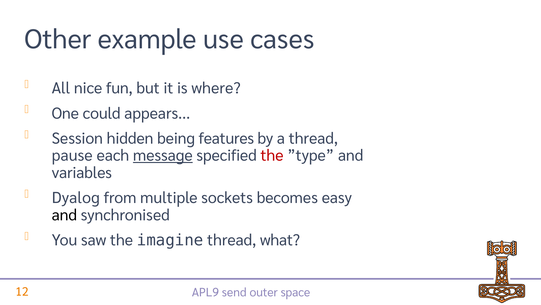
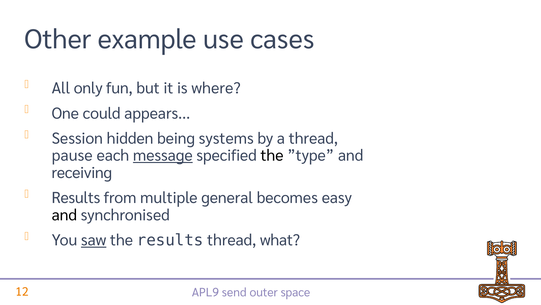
nice: nice -> only
features: features -> systems
the at (272, 155) colour: red -> black
variables: variables -> receiving
Dyalog at (76, 198): Dyalog -> Results
sockets: sockets -> general
saw underline: none -> present
the imagine: imagine -> results
